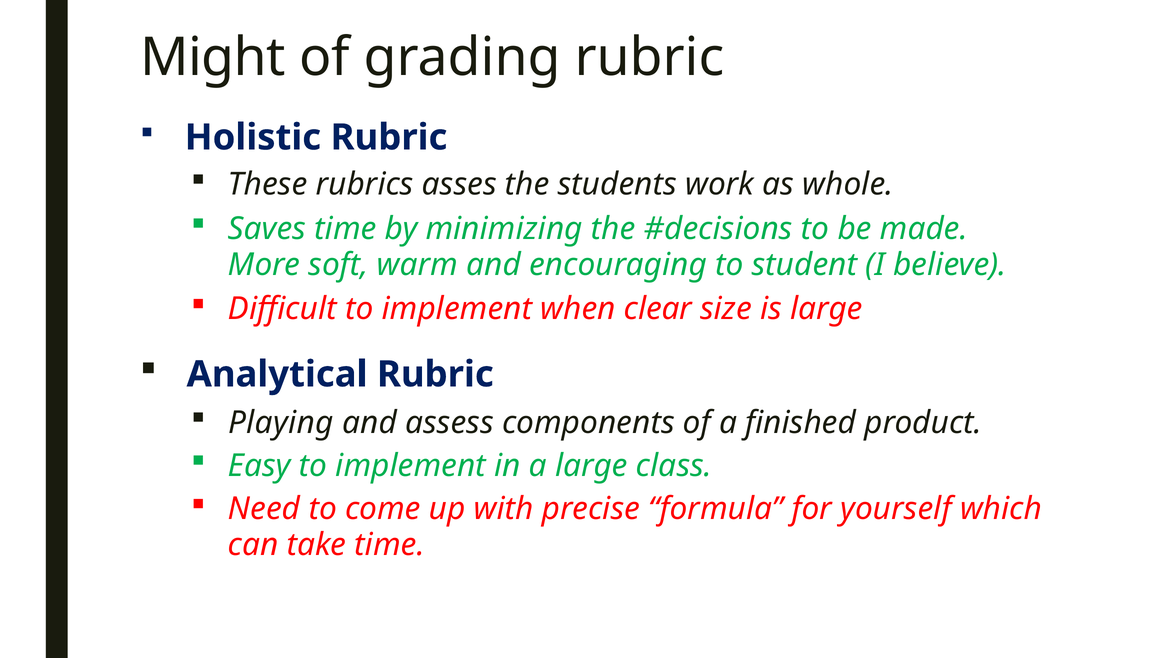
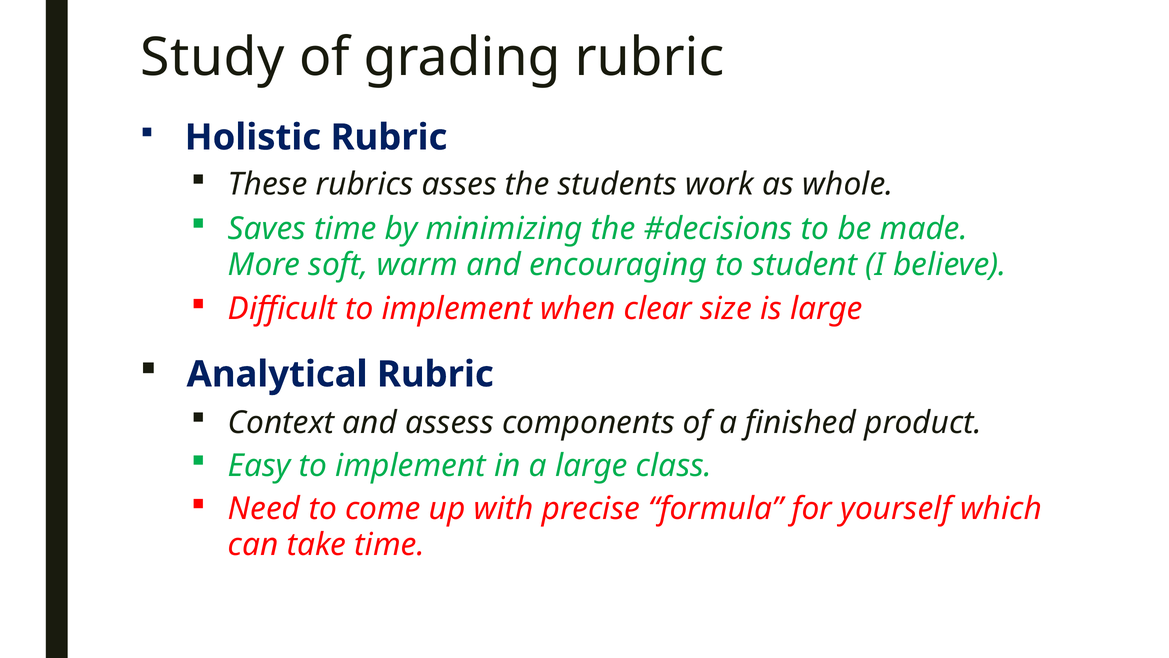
Might: Might -> Study
Playing: Playing -> Context
